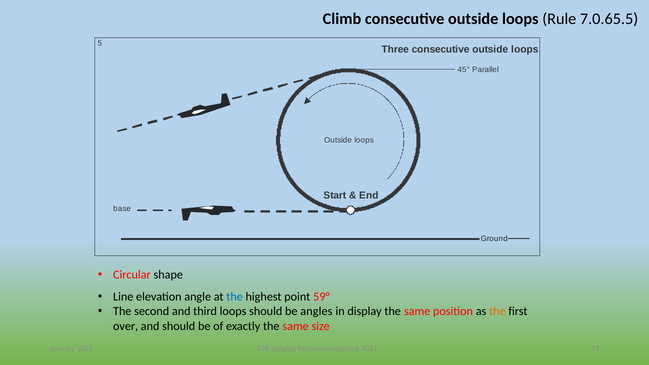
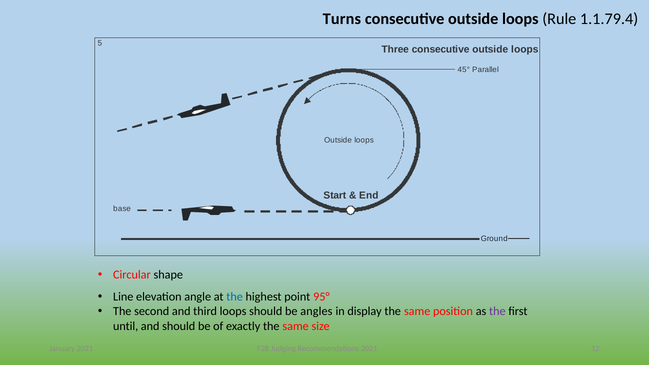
Climb: Climb -> Turns
7.0.65.5: 7.0.65.5 -> 1.1.79.4
59°: 59° -> 95°
the at (497, 311) colour: orange -> purple
over: over -> until
